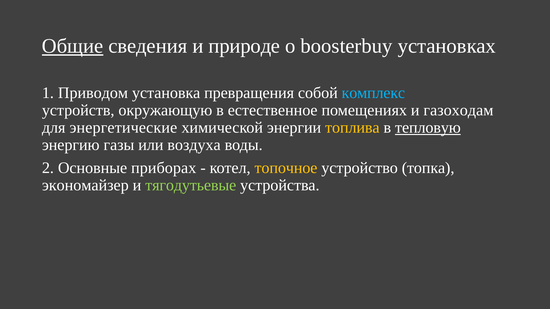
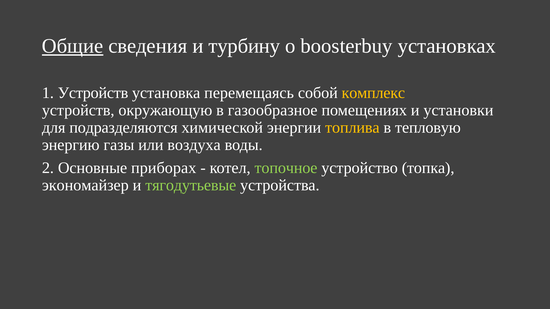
природе: природе -> турбину
1 Приводом: Приводом -> Устройств
превращения: превращения -> перемещаясь
комплекс colour: light blue -> yellow
естественное: естественное -> газообразное
газоходам: газоходам -> установки
энергетические: энергетические -> подразделяются
тепловую underline: present -> none
топочное colour: yellow -> light green
